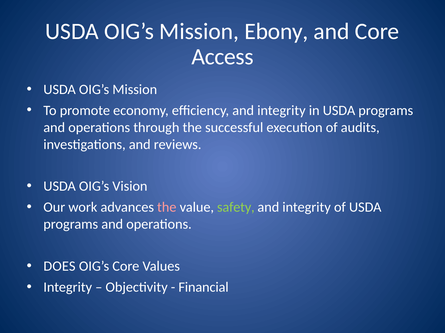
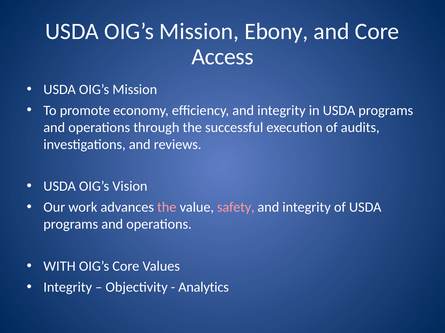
safety colour: light green -> pink
DOES: DOES -> WITH
Financial: Financial -> Analytics
